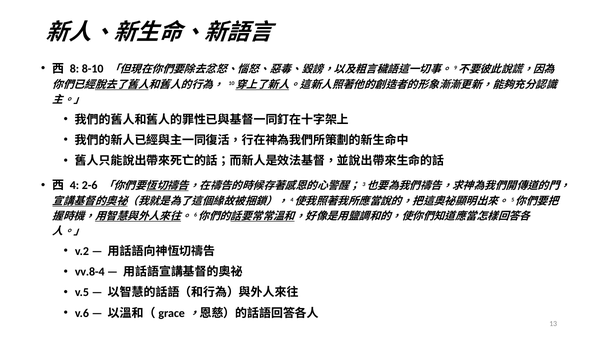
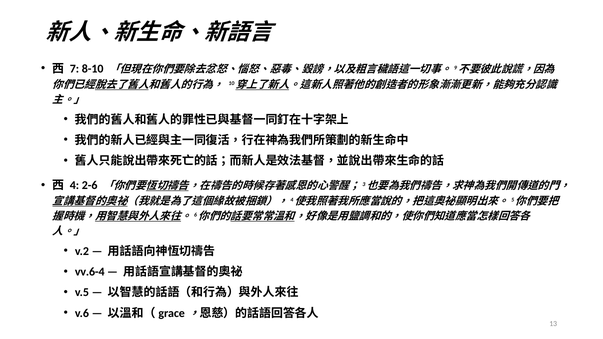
8: 8 -> 7
vv.8-4: vv.8-4 -> vv.6-4
